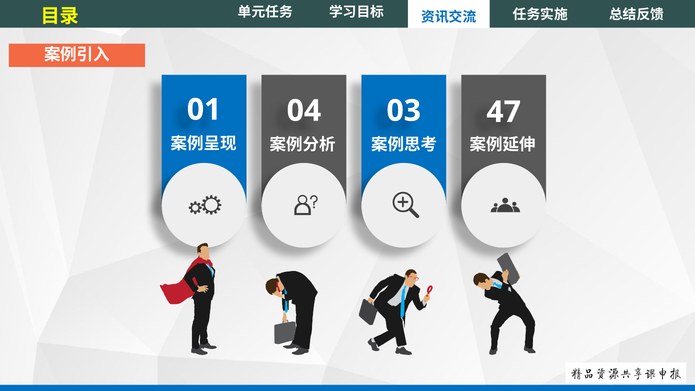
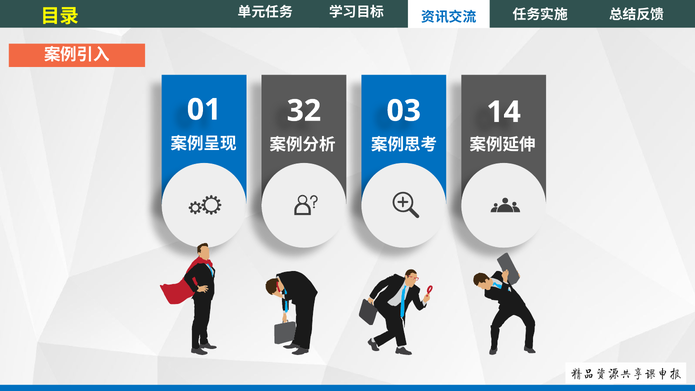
04: 04 -> 32
47: 47 -> 14
